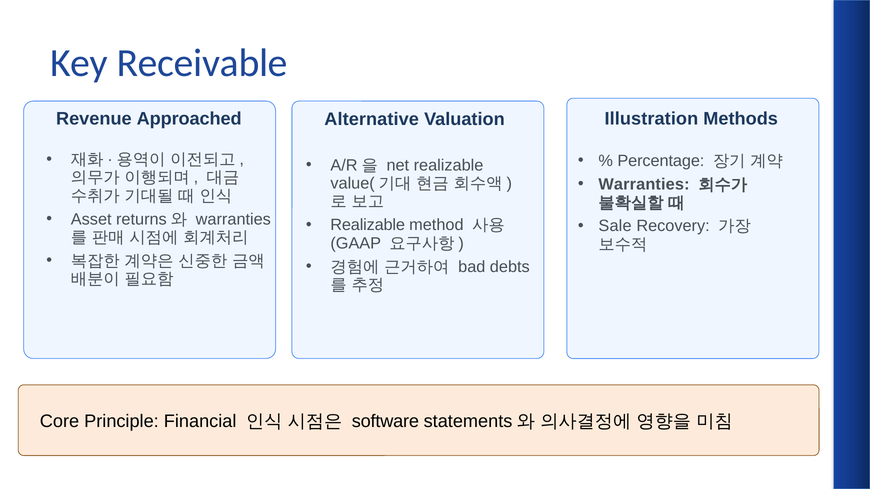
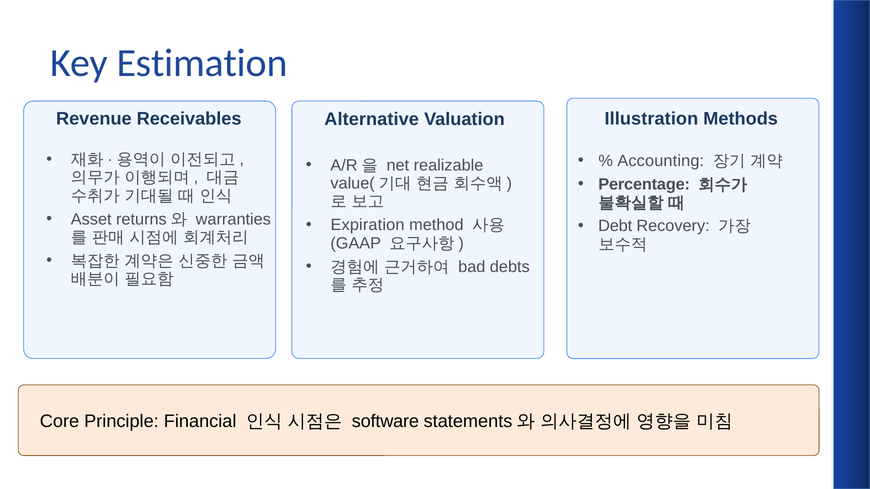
Receivable: Receivable -> Estimation
Approached: Approached -> Receivables
Percentage: Percentage -> Accounting
Warranties at (644, 185): Warranties -> Percentage
Realizable at (368, 225): Realizable -> Expiration
Sale: Sale -> Debt
